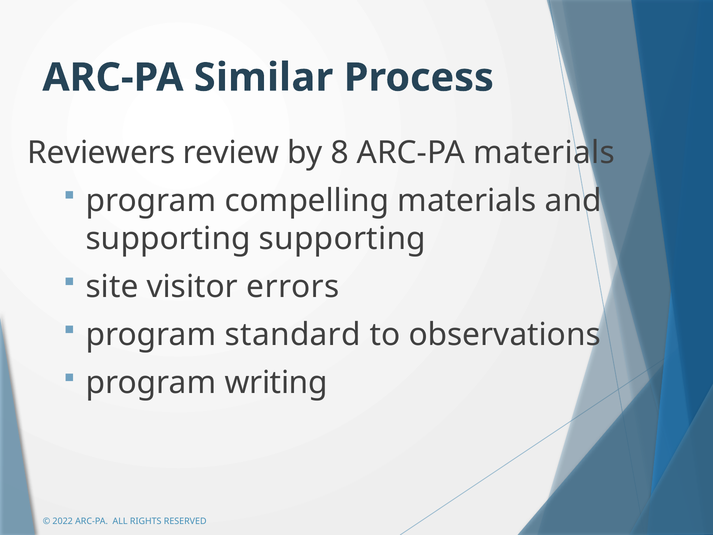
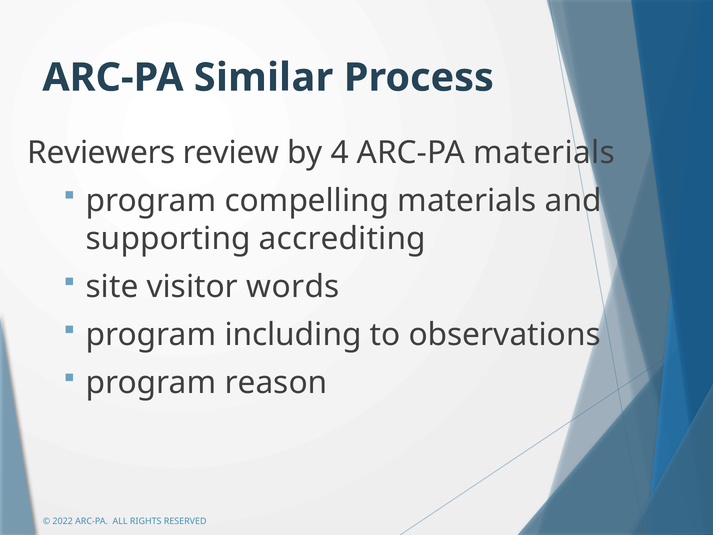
8: 8 -> 4
supporting supporting: supporting -> accrediting
errors: errors -> words
standard: standard -> including
writing: writing -> reason
